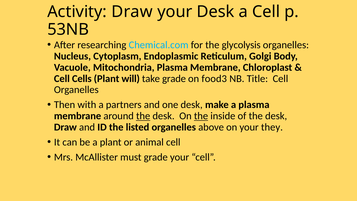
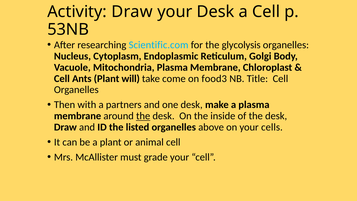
Chemical.com: Chemical.com -> Scientific.com
Cells: Cells -> Ants
take grade: grade -> come
the at (201, 116) underline: present -> none
they: they -> cells
